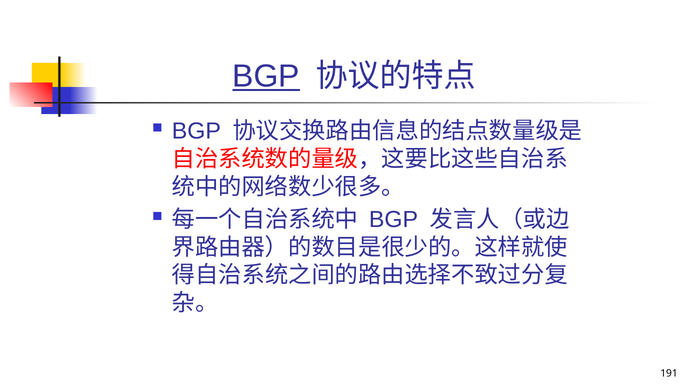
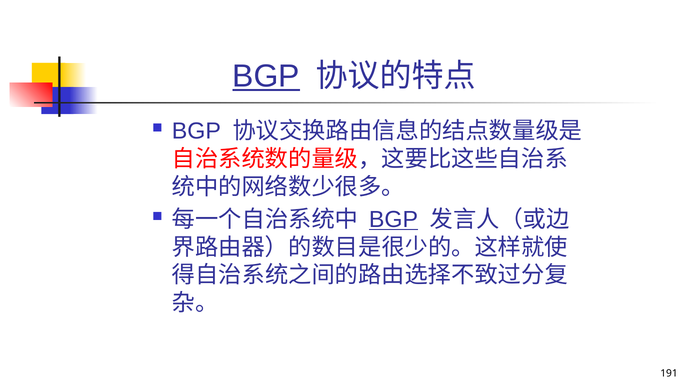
BGP at (393, 220) underline: none -> present
